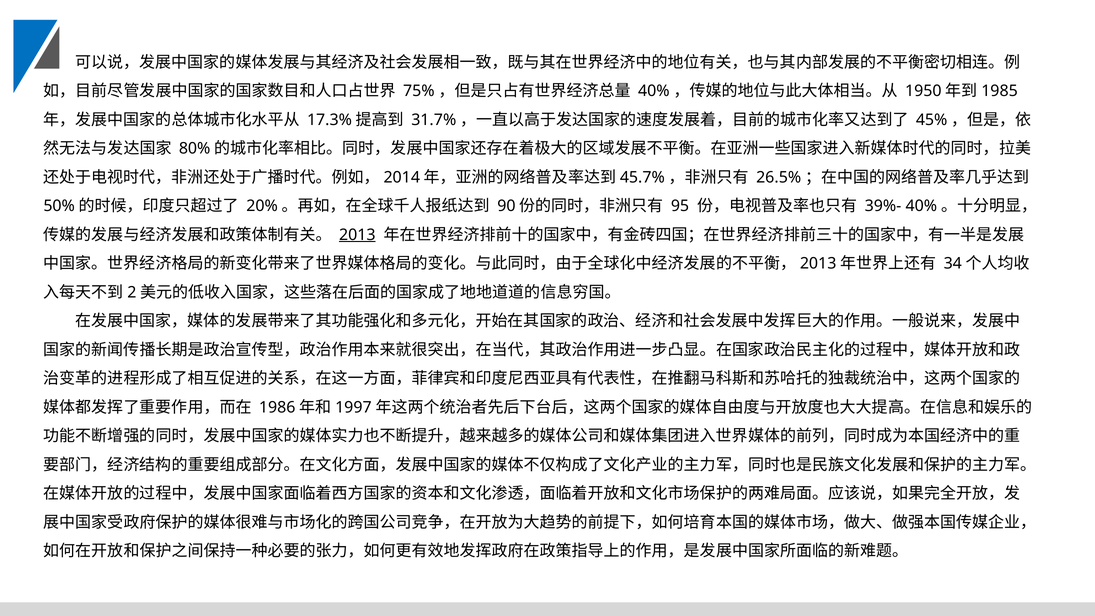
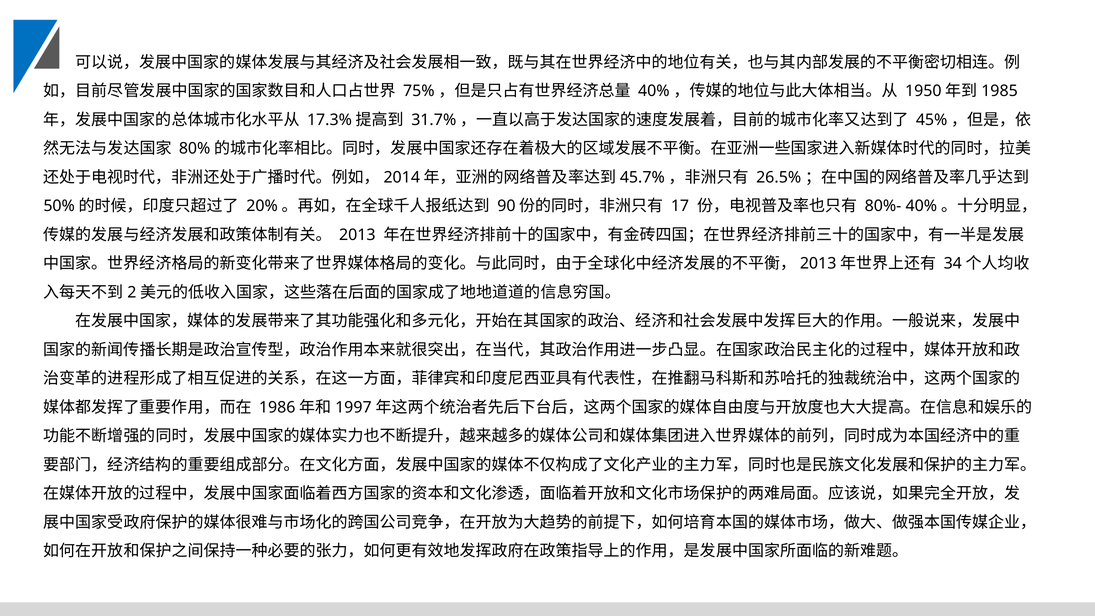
95: 95 -> 17
39%-: 39%- -> 80%-
2013 underline: present -> none
